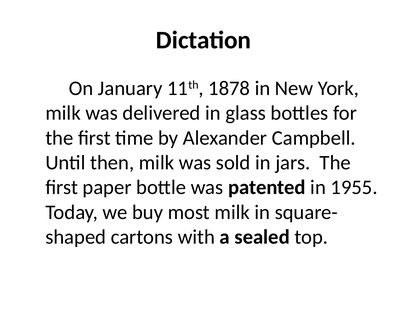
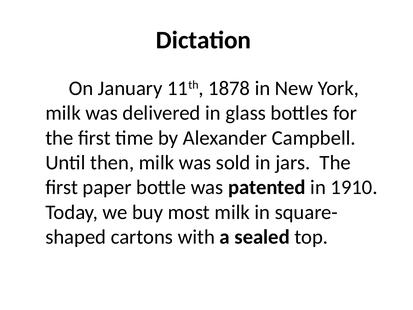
1955: 1955 -> 1910
